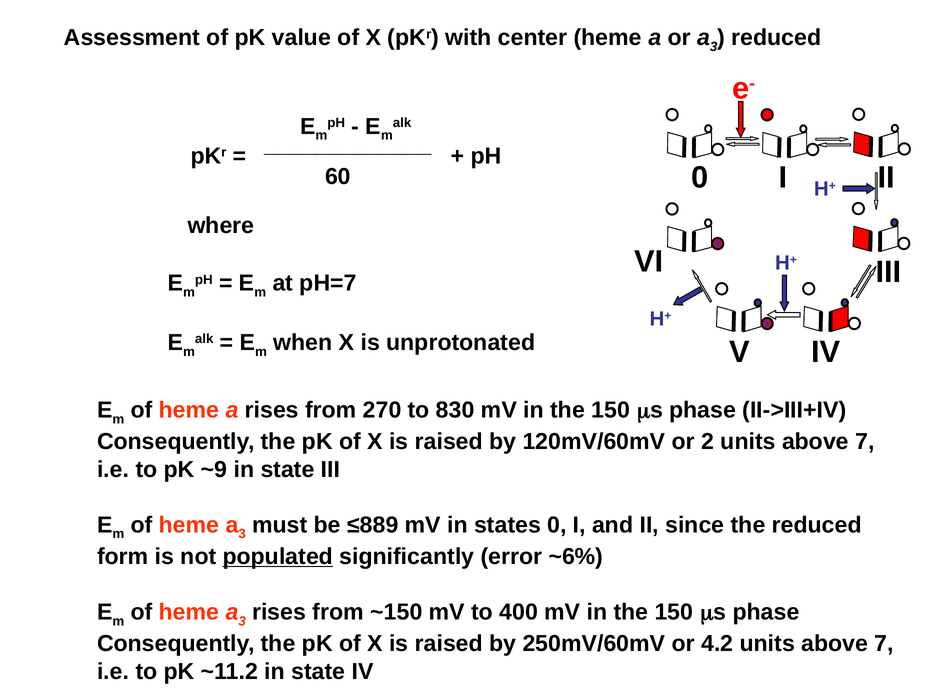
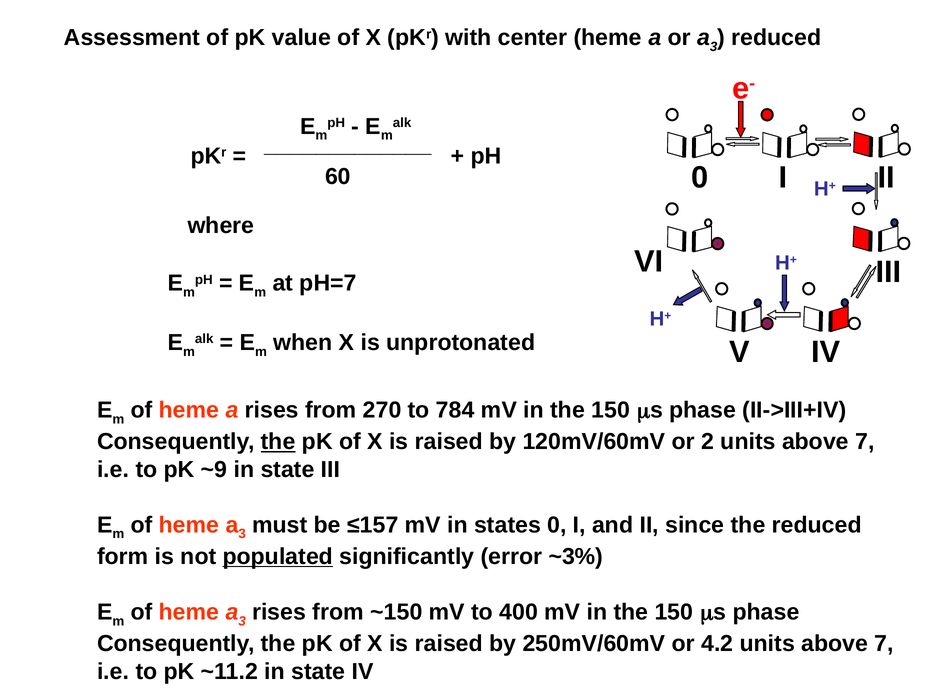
830: 830 -> 784
the at (278, 442) underline: none -> present
≤889: ≤889 -> ≤157
~6%: ~6% -> ~3%
